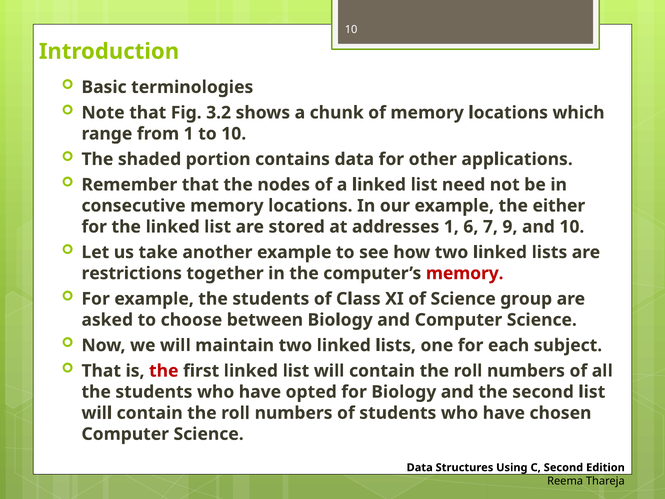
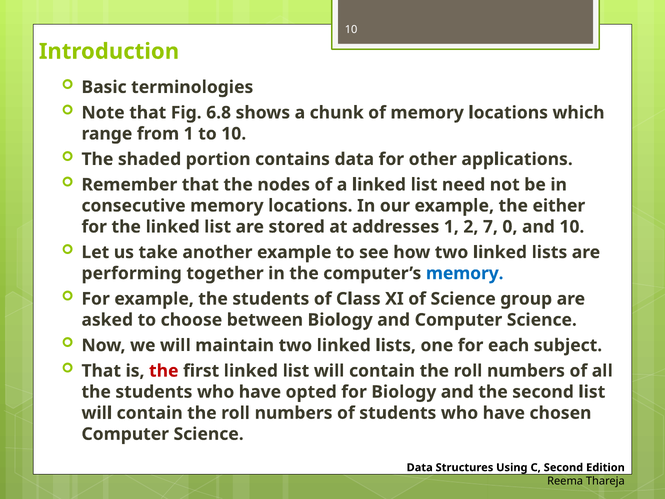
3.2: 3.2 -> 6.8
6: 6 -> 2
9: 9 -> 0
restrictions: restrictions -> performing
memory at (465, 273) colour: red -> blue
